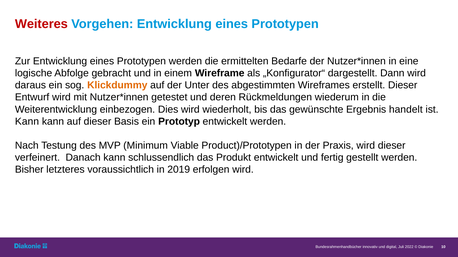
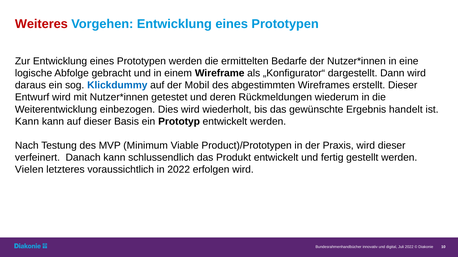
Klickdummy colour: orange -> blue
Unter: Unter -> Mobil
Bisher: Bisher -> Vielen
in 2019: 2019 -> 2022
